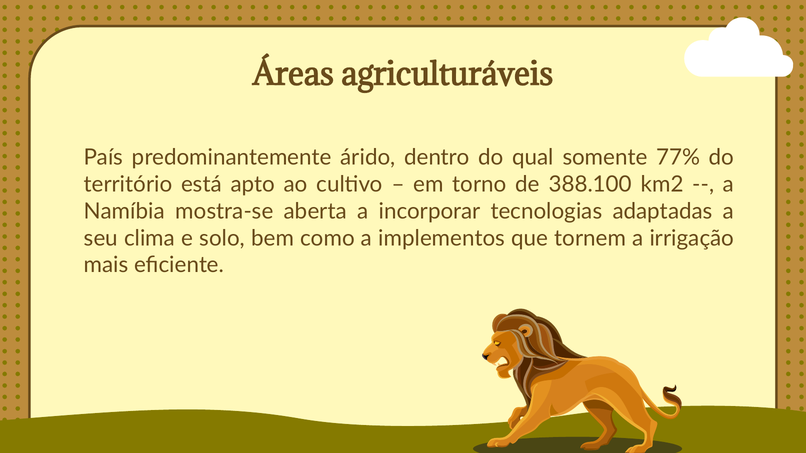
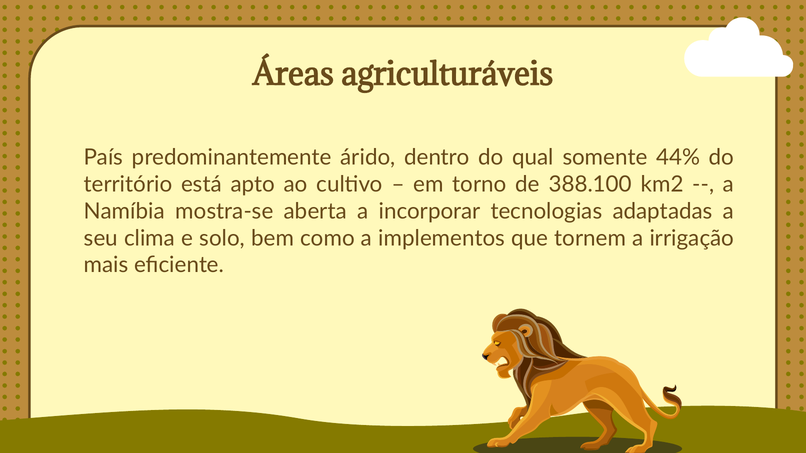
77%: 77% -> 44%
